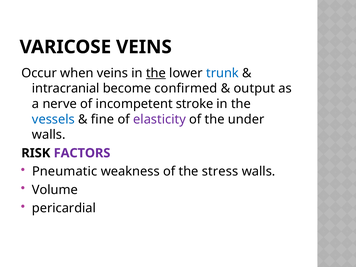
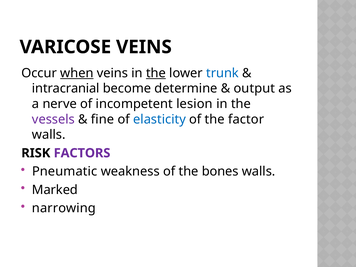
when underline: none -> present
confirmed: confirmed -> determine
stroke: stroke -> lesion
vessels colour: blue -> purple
elasticity colour: purple -> blue
under: under -> factor
stress: stress -> bones
Volume: Volume -> Marked
pericardial: pericardial -> narrowing
